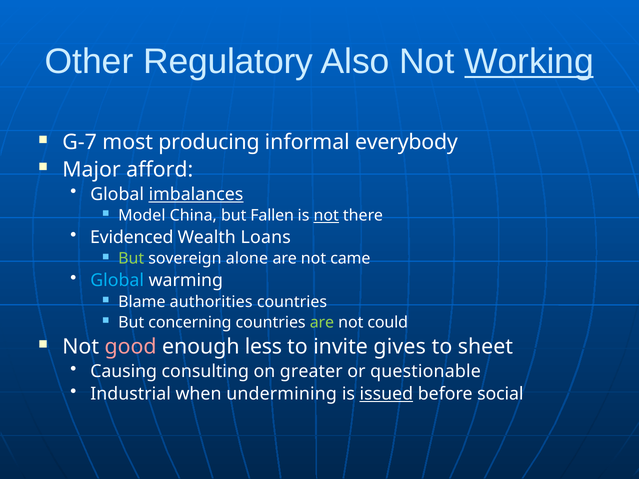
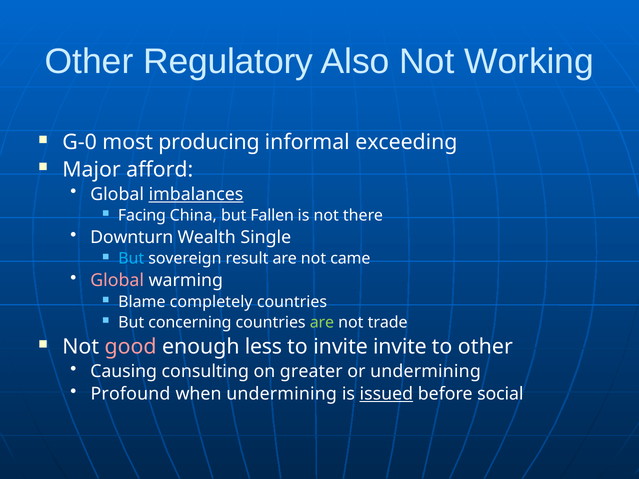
Working underline: present -> none
G-7: G-7 -> G-0
everybody: everybody -> exceeding
Model: Model -> Facing
not at (326, 216) underline: present -> none
Evidenced: Evidenced -> Downturn
Loans: Loans -> Single
But at (131, 259) colour: light green -> light blue
alone: alone -> result
Global at (117, 281) colour: light blue -> pink
authorities: authorities -> completely
could: could -> trade
invite gives: gives -> invite
to sheet: sheet -> other
or questionable: questionable -> undermining
Industrial: Industrial -> Profound
